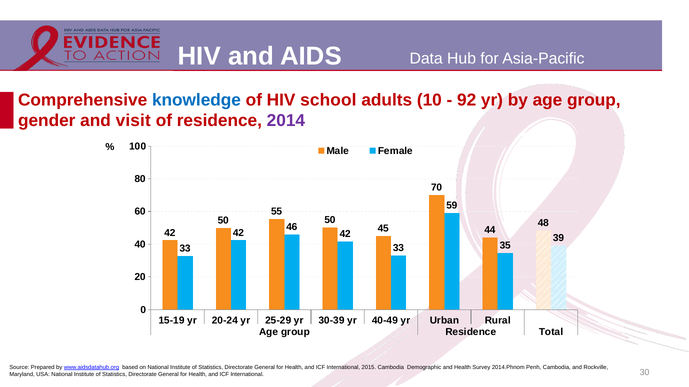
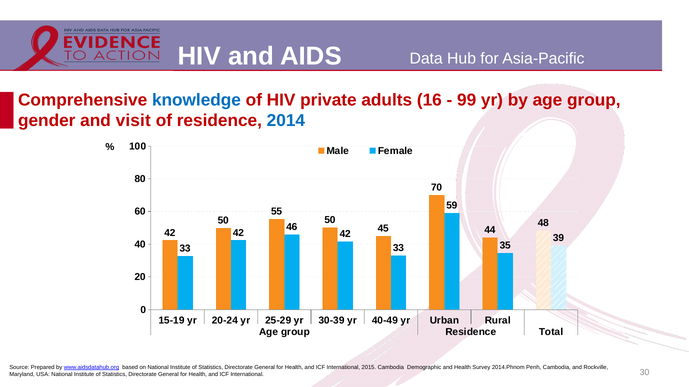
school: school -> private
10: 10 -> 16
92: 92 -> 99
2014 colour: purple -> blue
